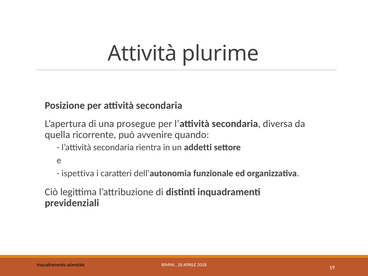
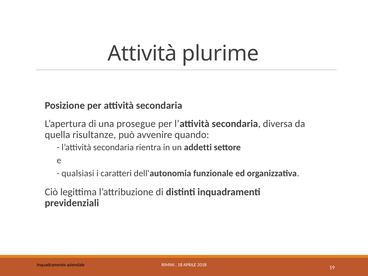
ricorrente: ricorrente -> risultanze
ispettiva: ispettiva -> qualsiasi
